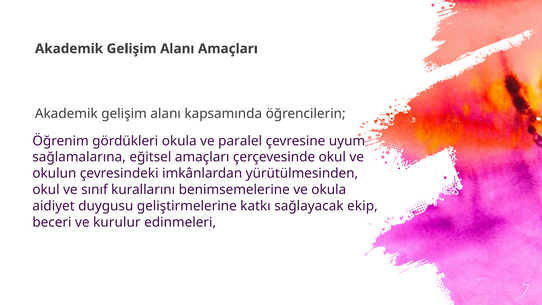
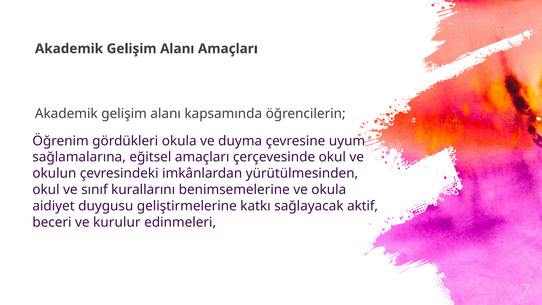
paralel: paralel -> duyma
ekip: ekip -> aktif
